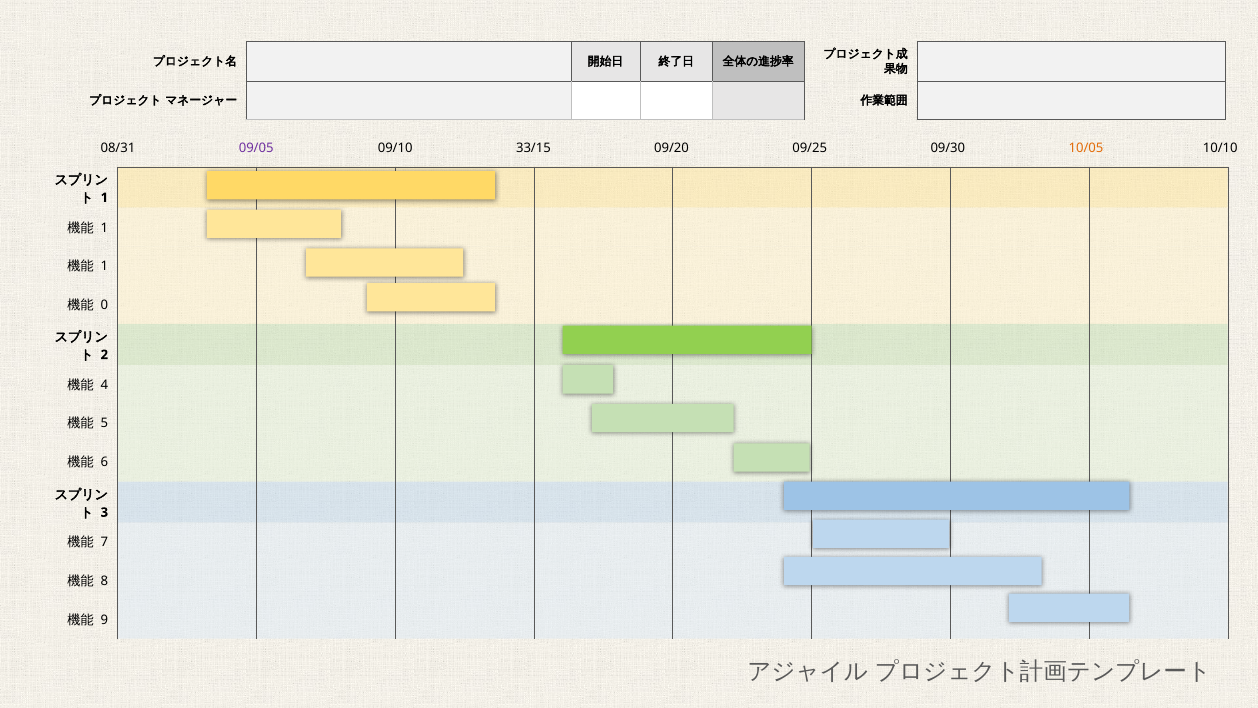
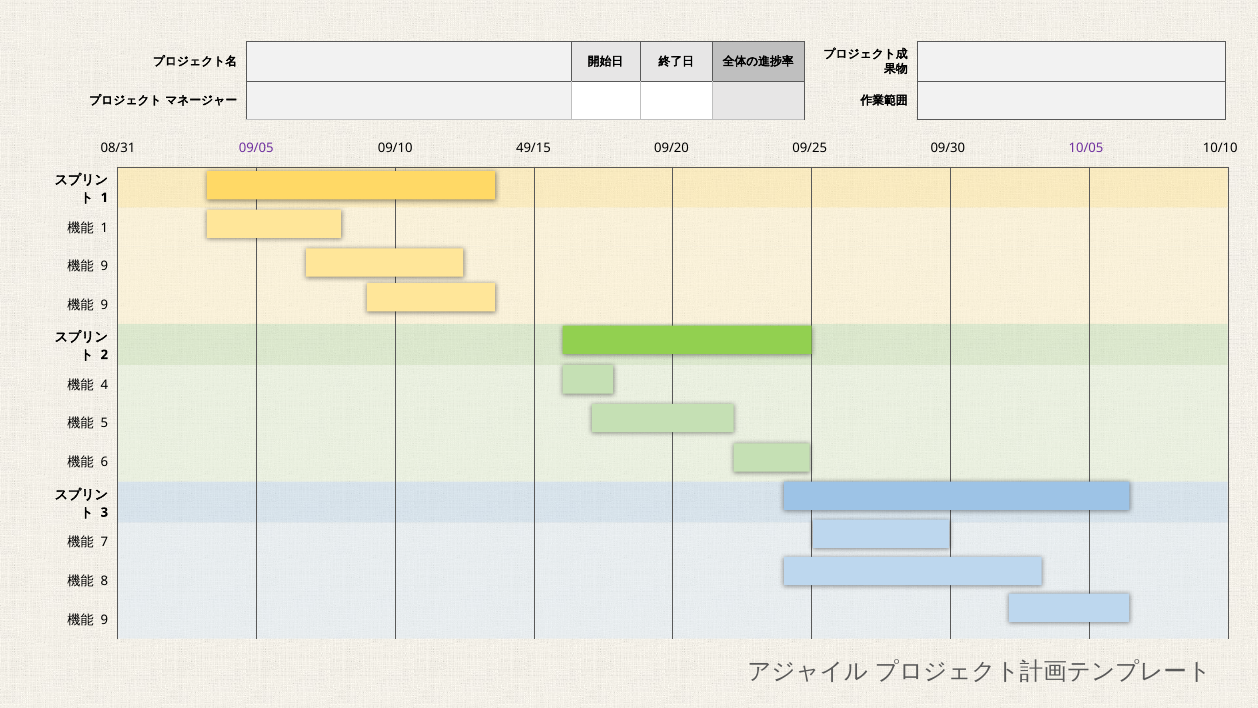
33/15: 33/15 -> 49/15
10/05 colour: orange -> purple
1 at (104, 266): 1 -> 9
0 at (104, 305): 0 -> 9
